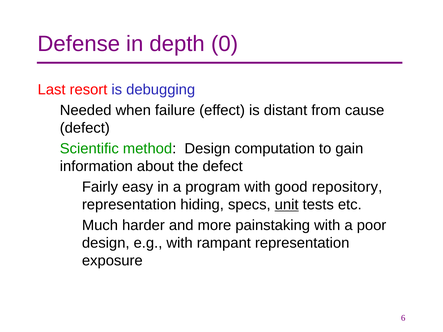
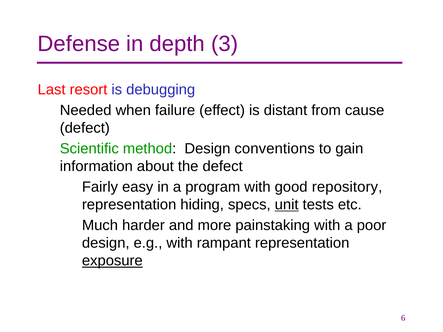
0: 0 -> 3
computation: computation -> conventions
exposure underline: none -> present
